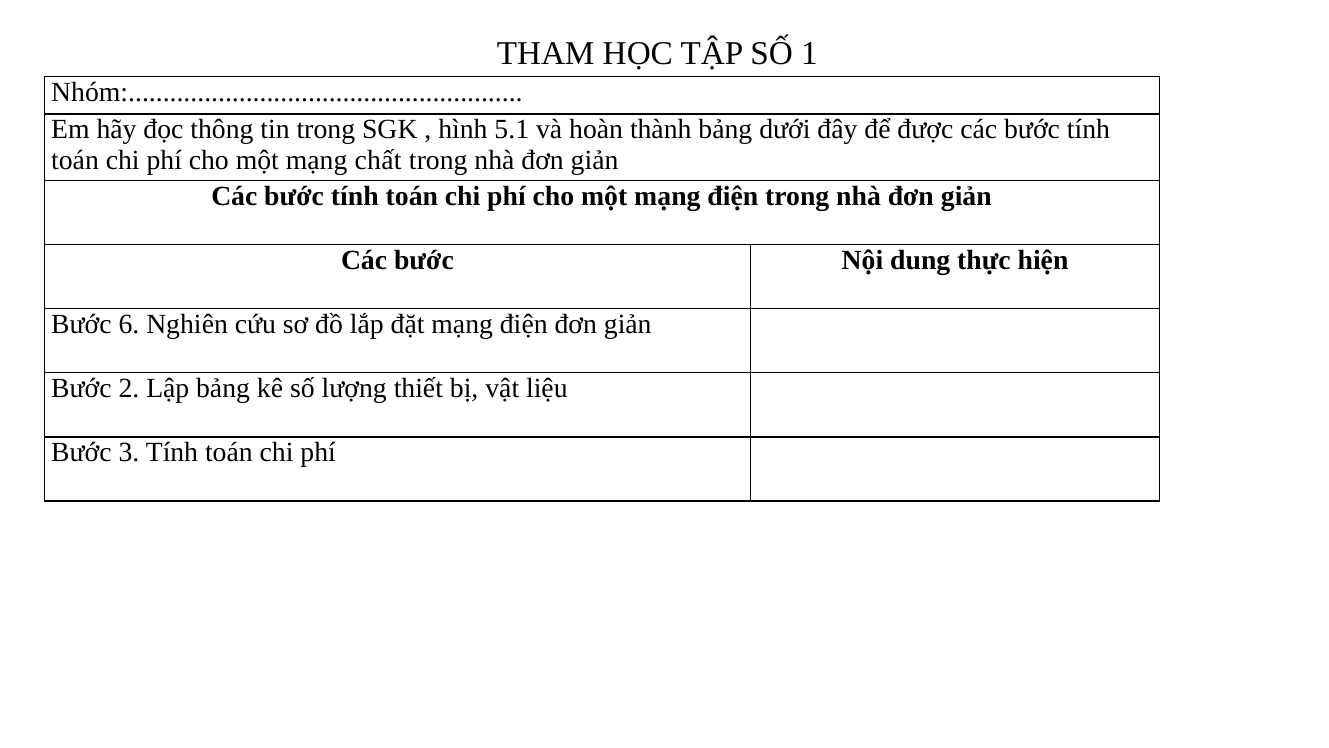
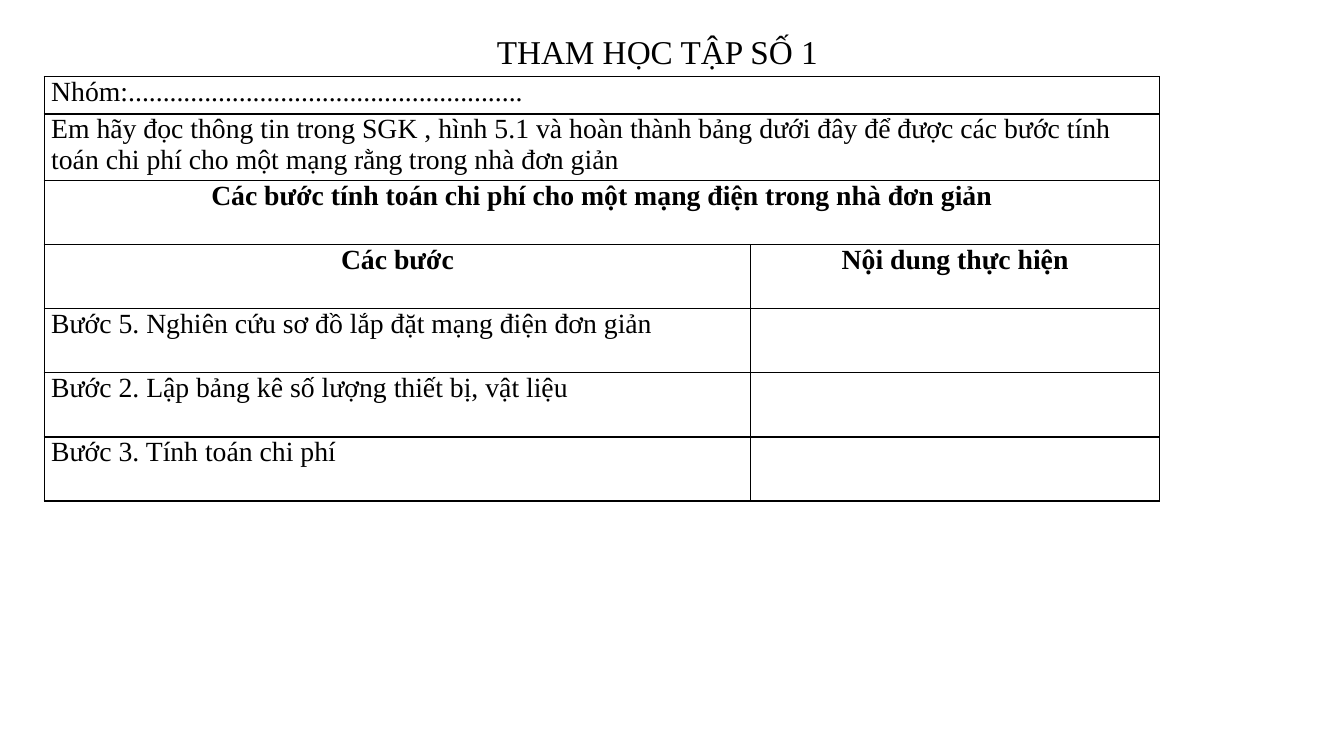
chất: chất -> rằng
6: 6 -> 5
